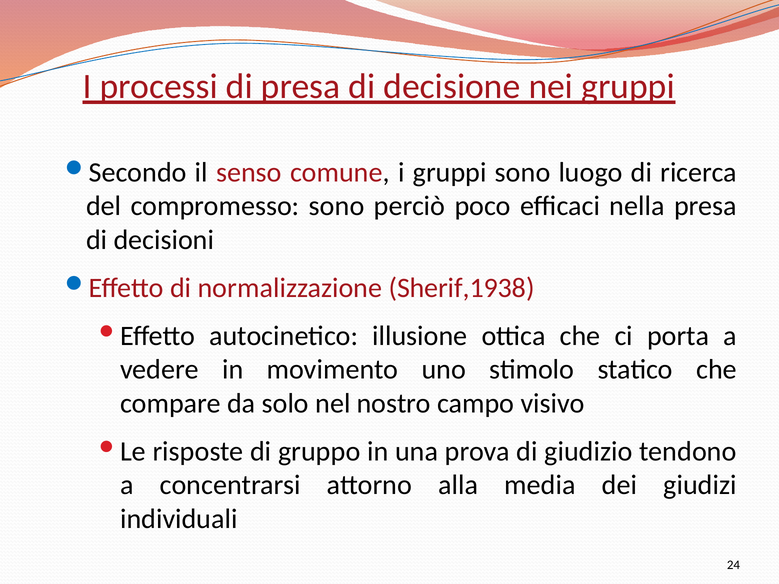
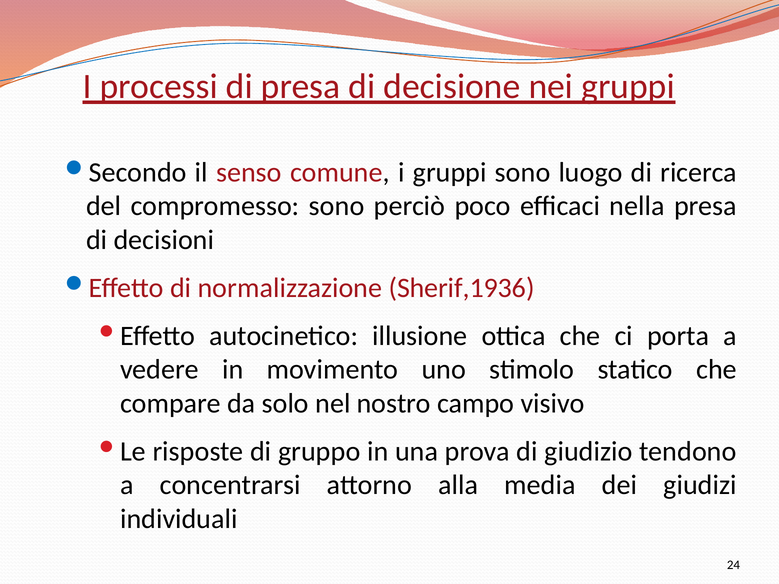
Sherif,1938: Sherif,1938 -> Sherif,1936
